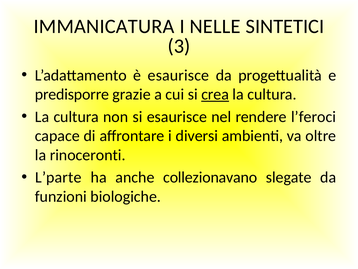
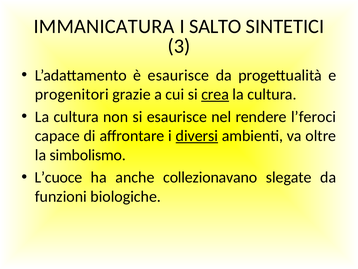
NELLE: NELLE -> SALTO
predisporre: predisporre -> progenitori
diversi underline: none -> present
rinoceronti: rinoceronti -> simbolismo
L’parte: L’parte -> L’cuoce
